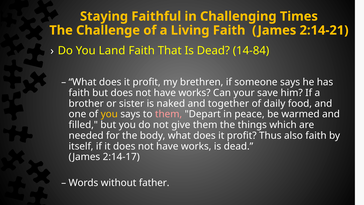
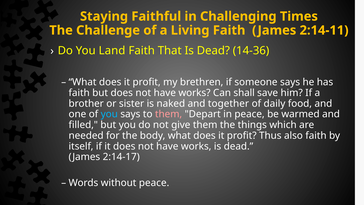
2:14-21: 2:14-21 -> 2:14-11
14-84: 14-84 -> 14-36
your: your -> shall
you at (109, 114) colour: yellow -> light blue
without father: father -> peace
